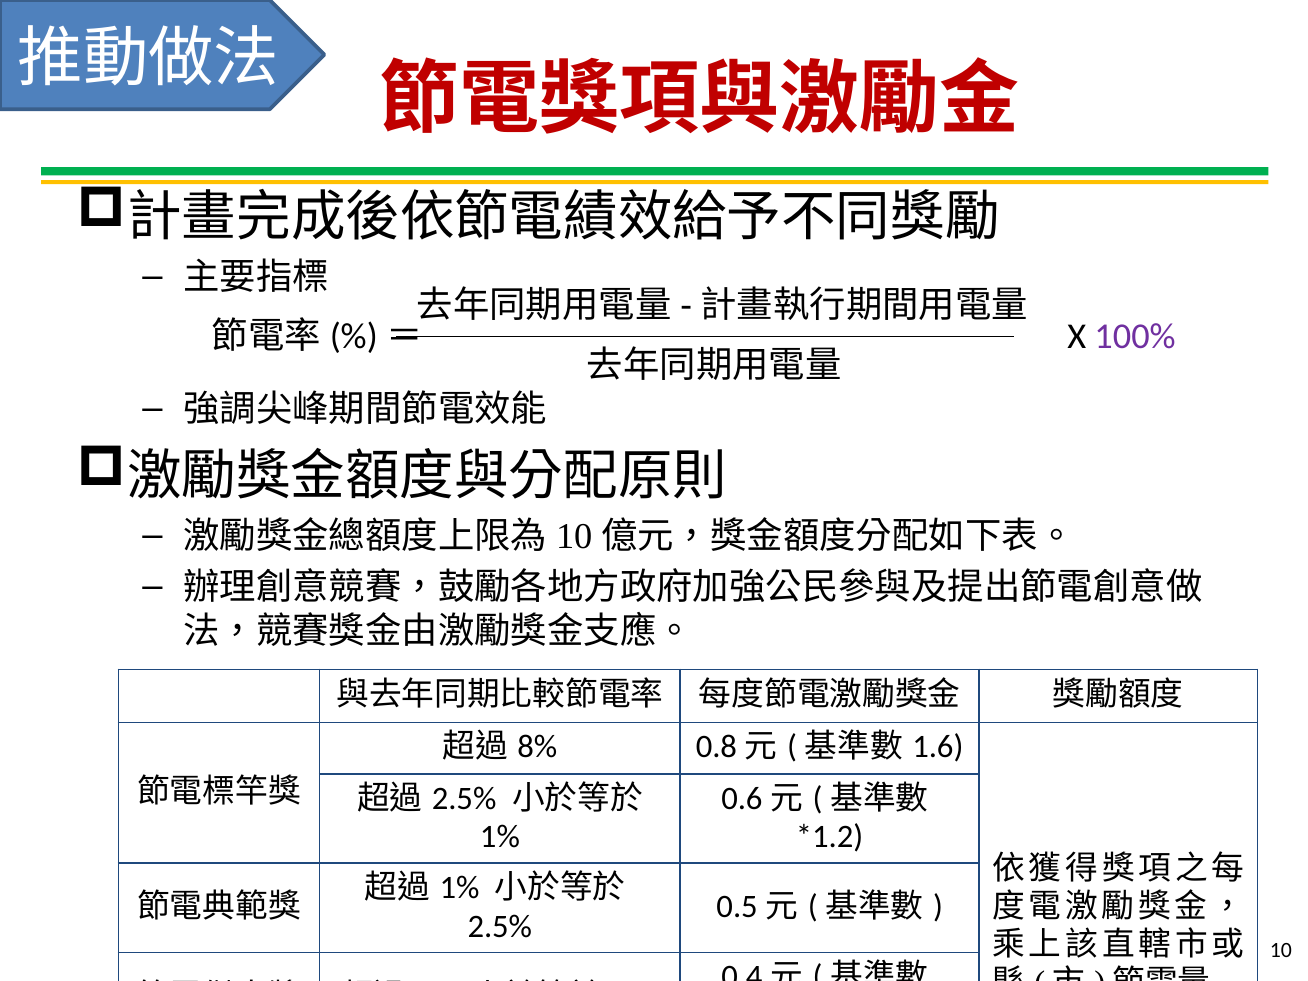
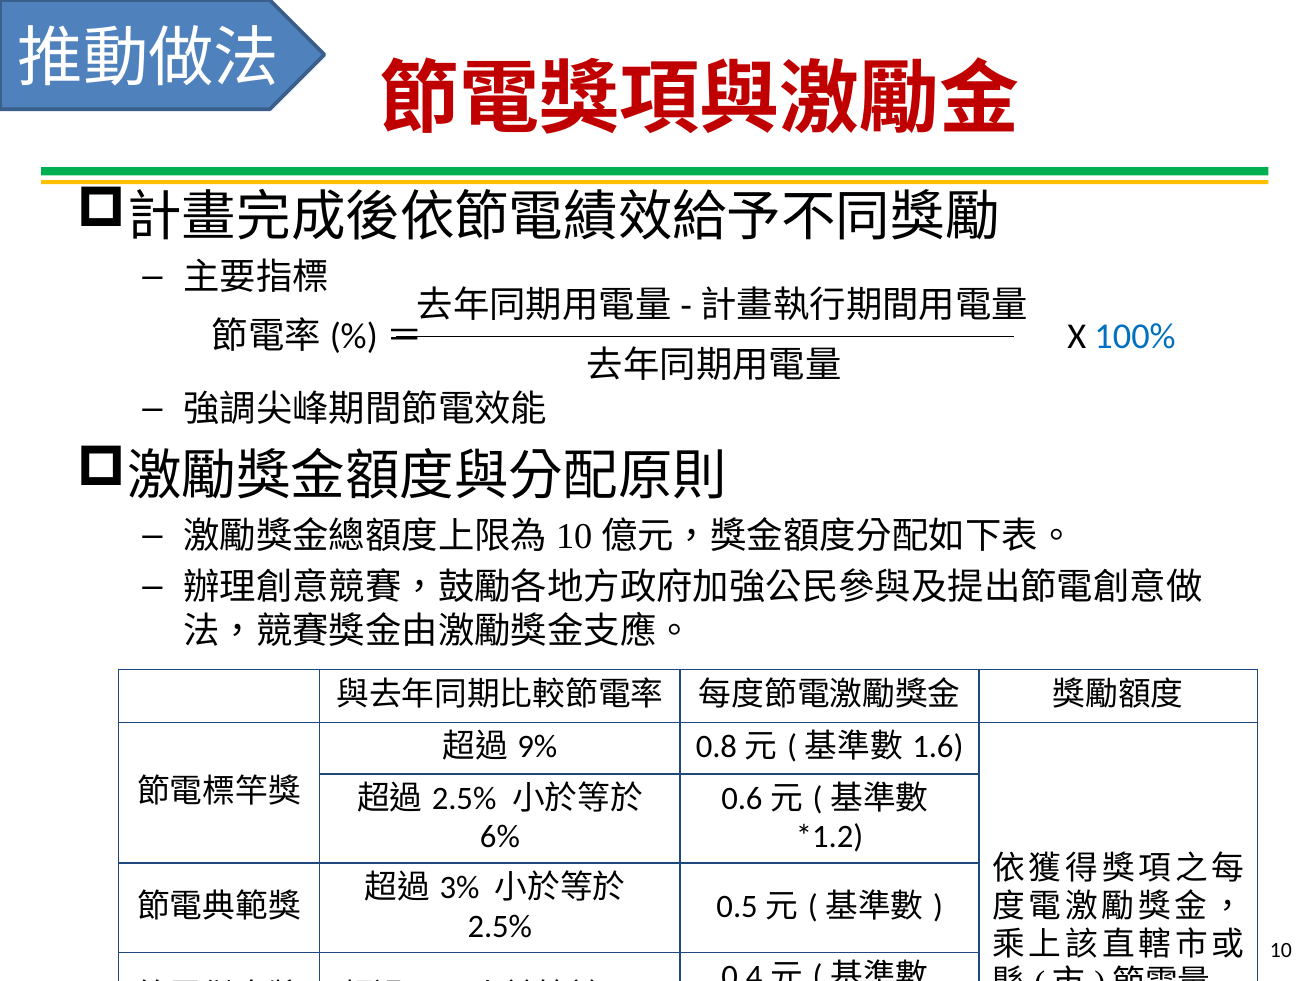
100% colour: purple -> blue
8%: 8% -> 9%
1% at (500, 837): 1% -> 6%
1% at (460, 888): 1% -> 3%
